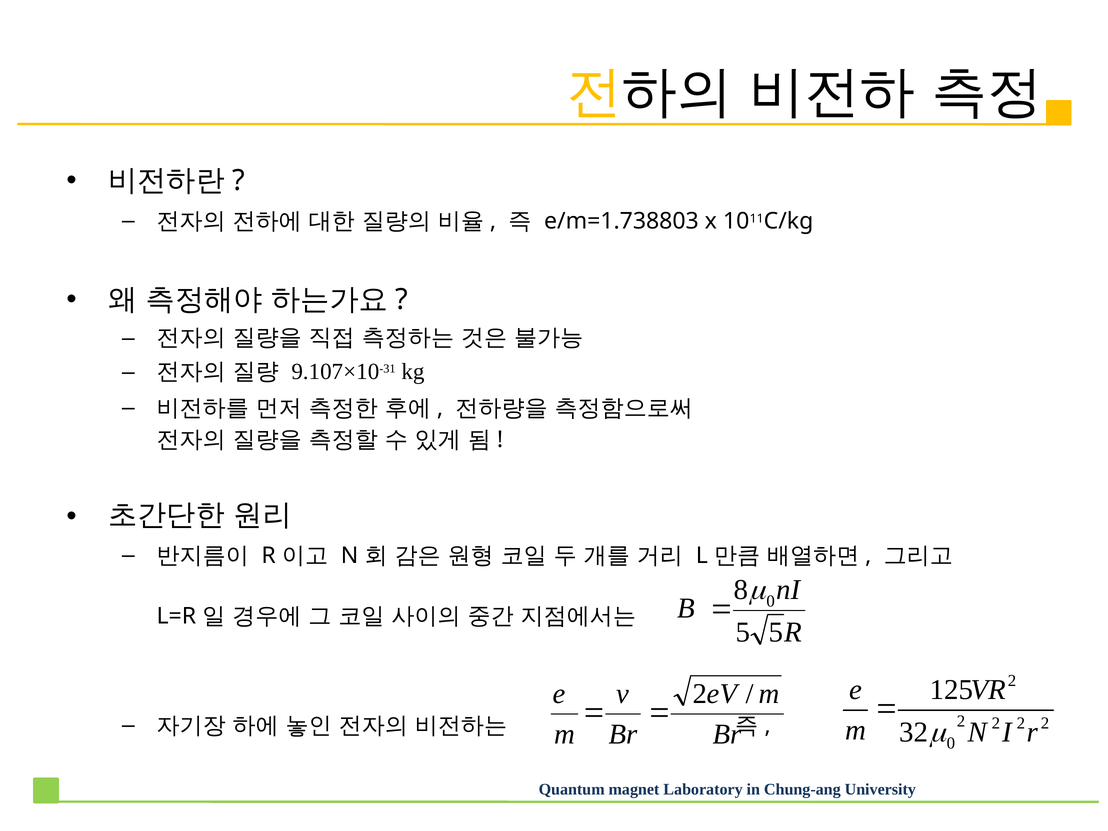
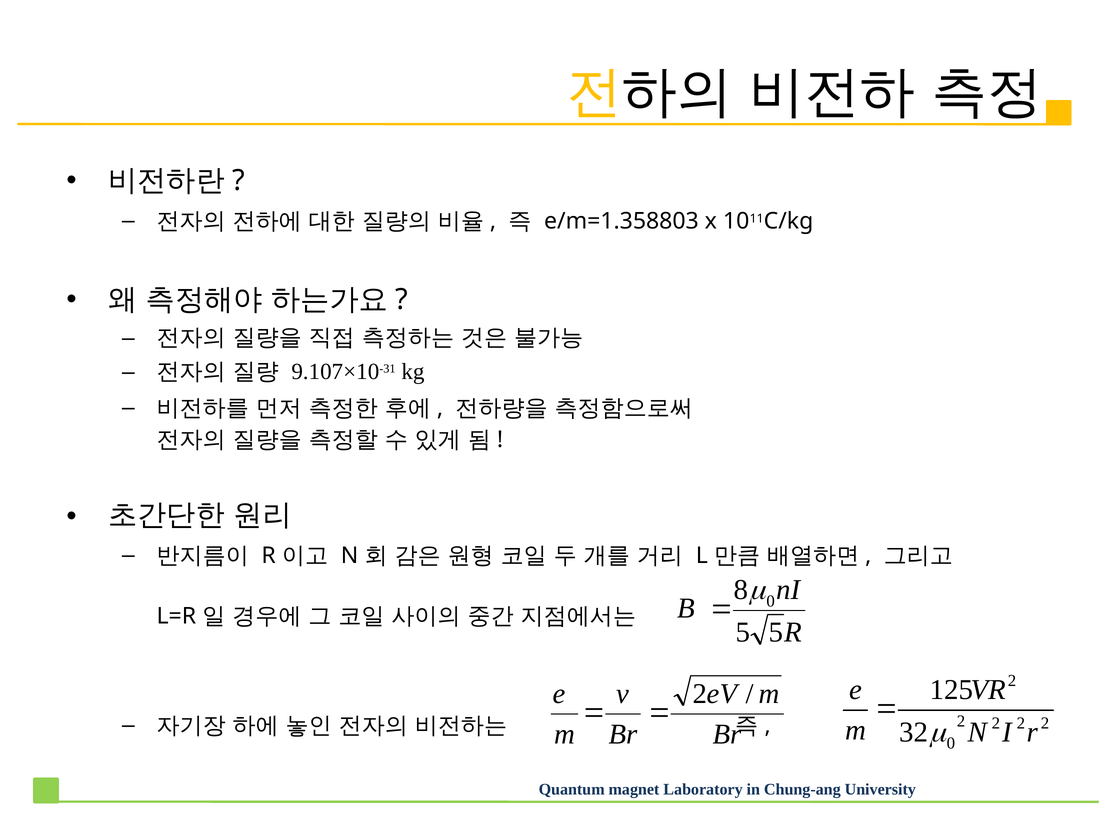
e/m=1.738803: e/m=1.738803 -> e/m=1.358803
